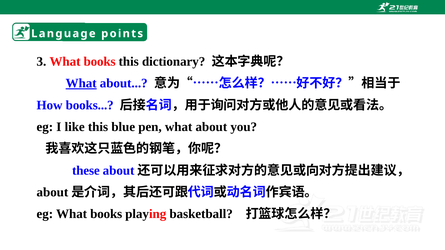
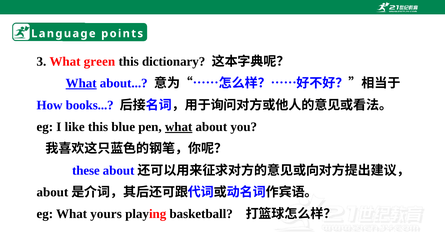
3 What books: books -> green
what at (179, 127) underline: none -> present
eg What books: books -> yours
